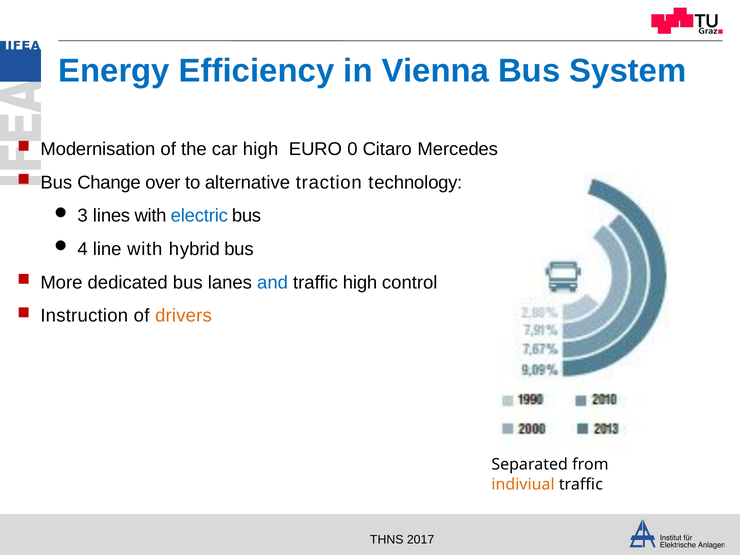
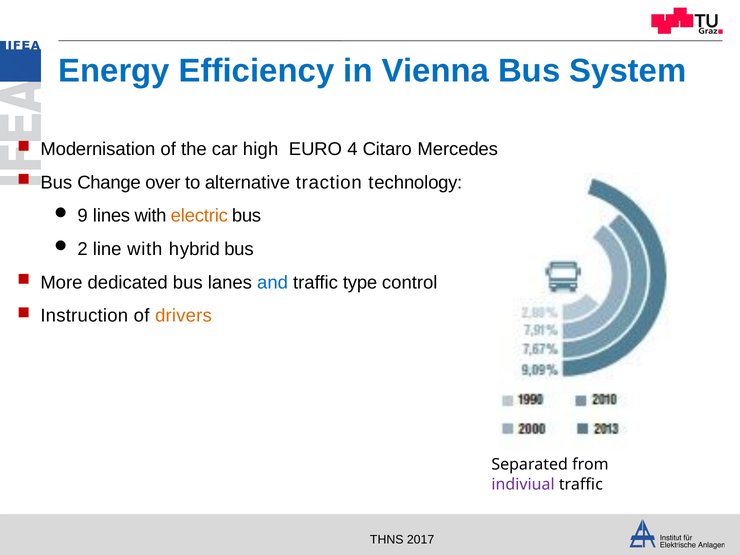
0: 0 -> 4
3: 3 -> 9
electric colour: blue -> orange
4: 4 -> 2
traffic high: high -> type
indiviual colour: orange -> purple
